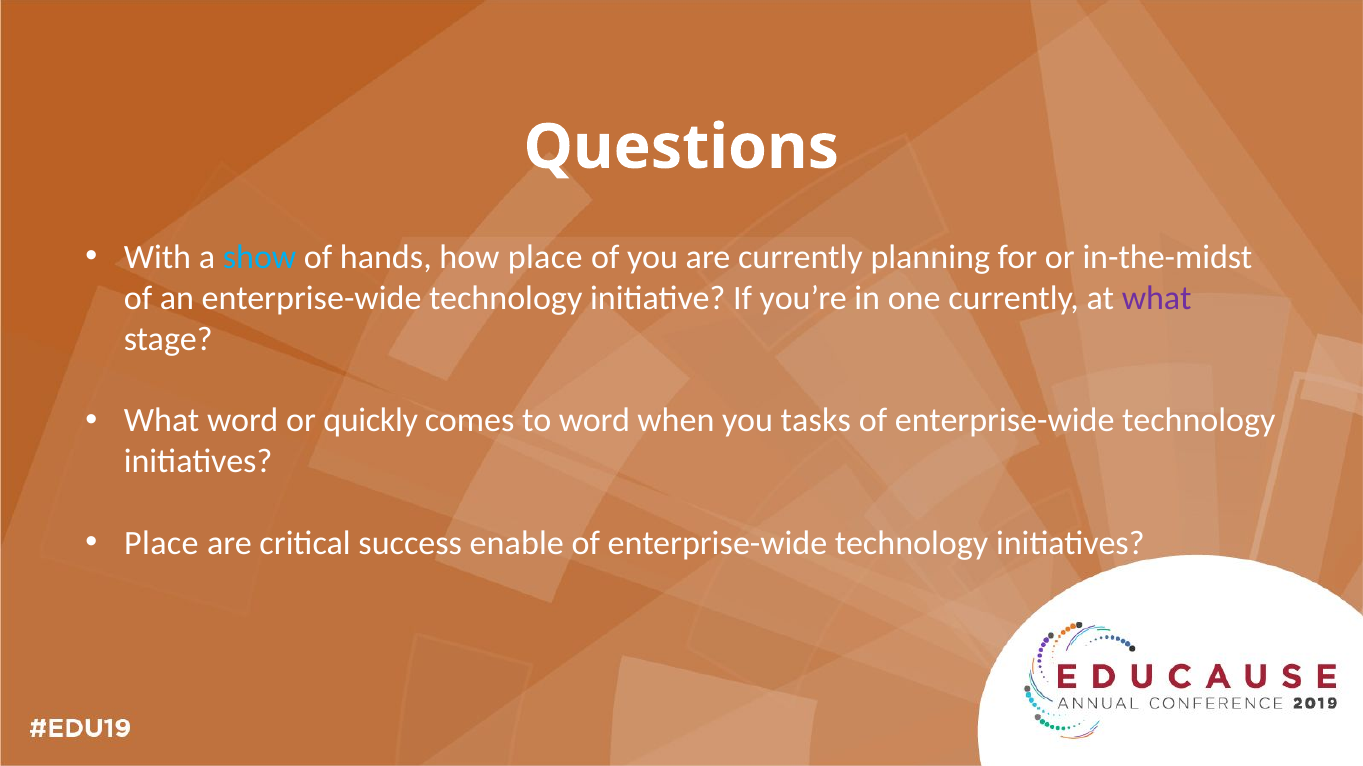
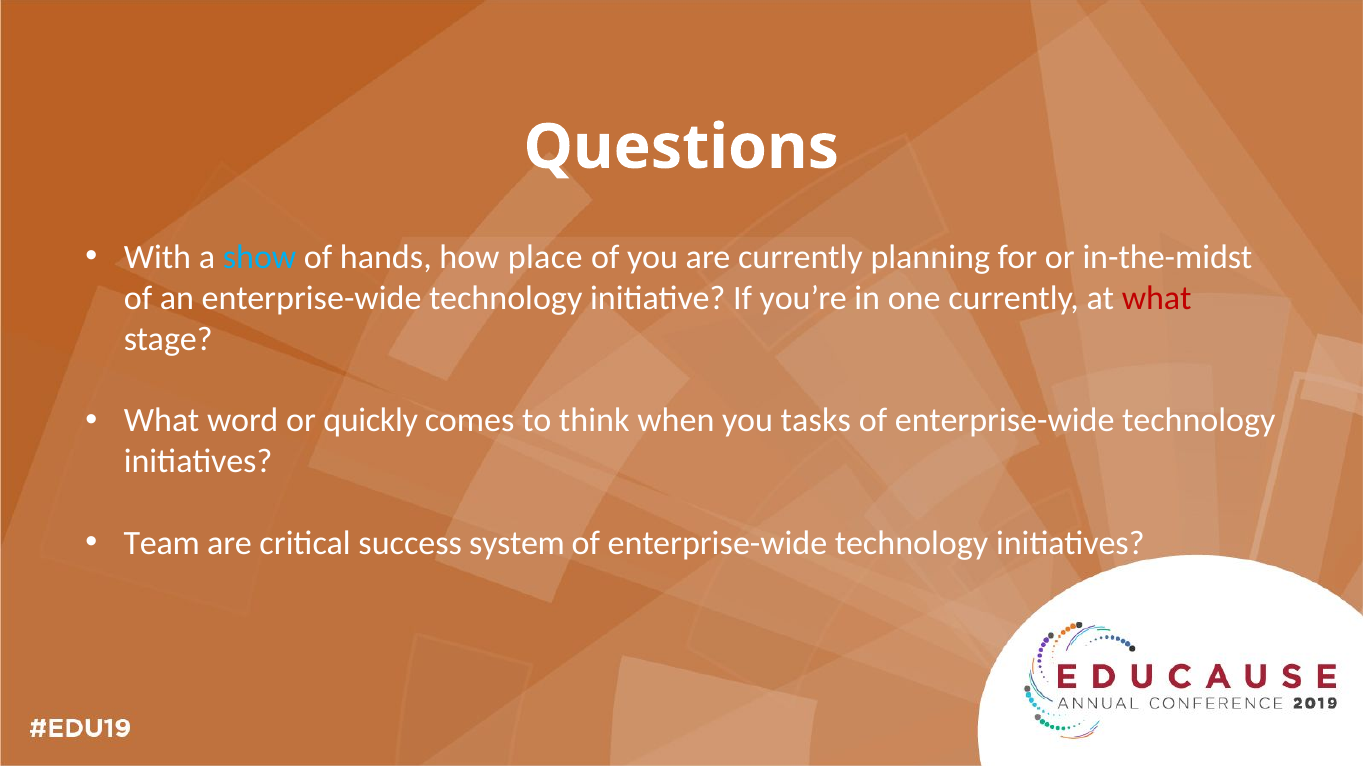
what at (1157, 298) colour: purple -> red
to word: word -> think
Place at (161, 544): Place -> Team
enable: enable -> system
